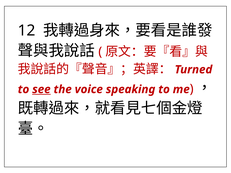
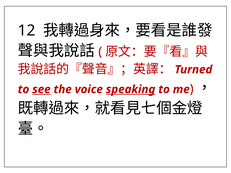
speaking underline: none -> present
